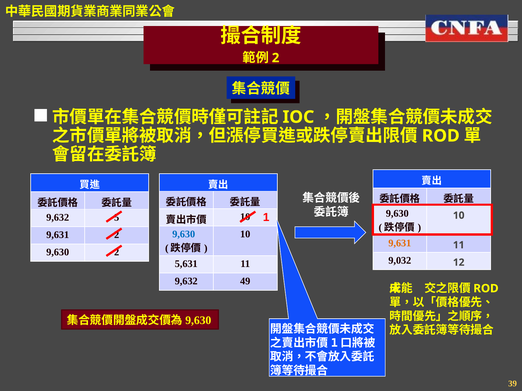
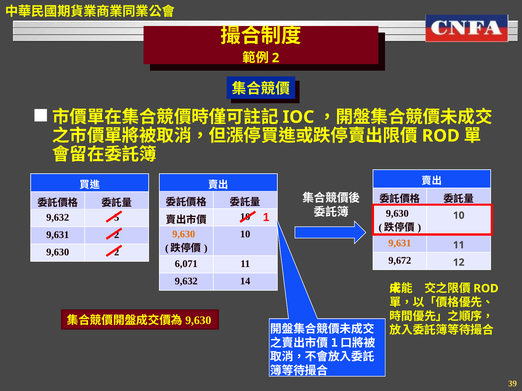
9,630 at (184, 235) colour: blue -> orange
9,032: 9,032 -> 9,672
5,631: 5,631 -> 6,071
49: 49 -> 14
